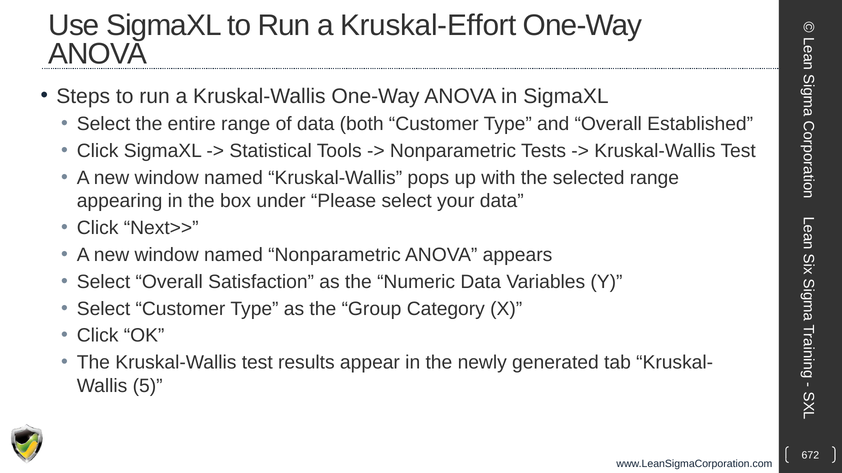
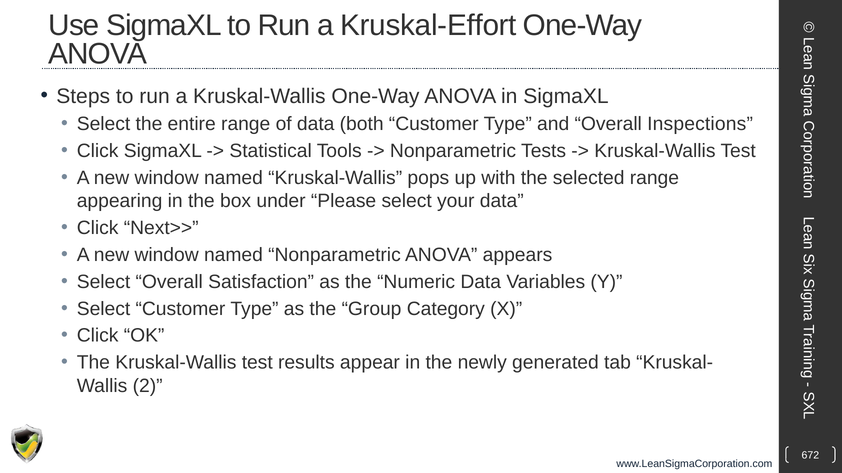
Established: Established -> Inspections
5: 5 -> 2
